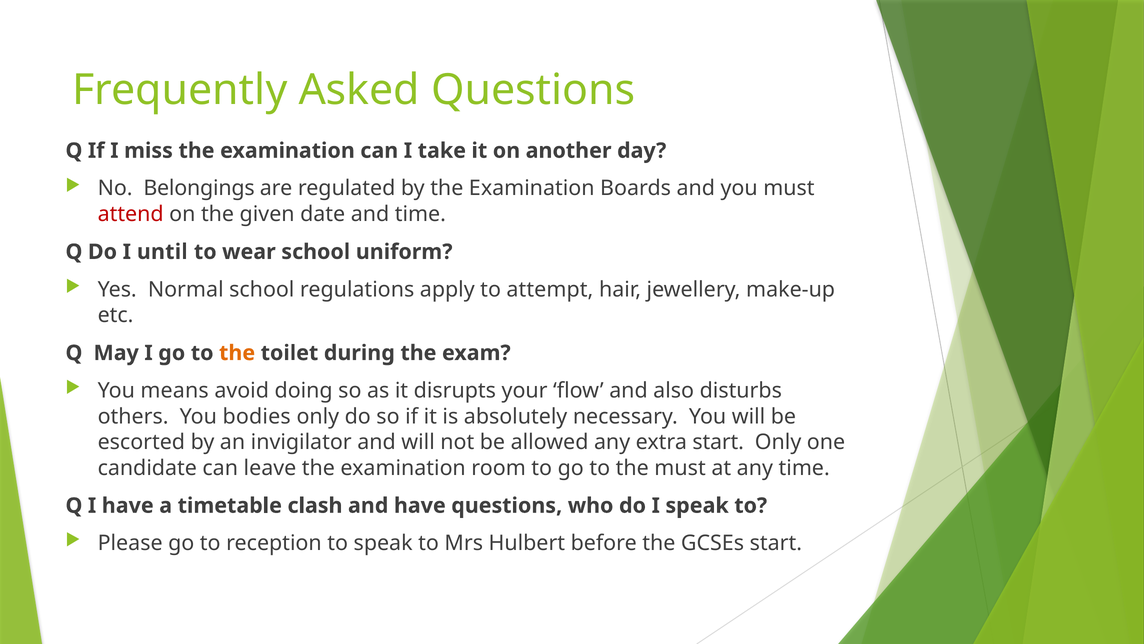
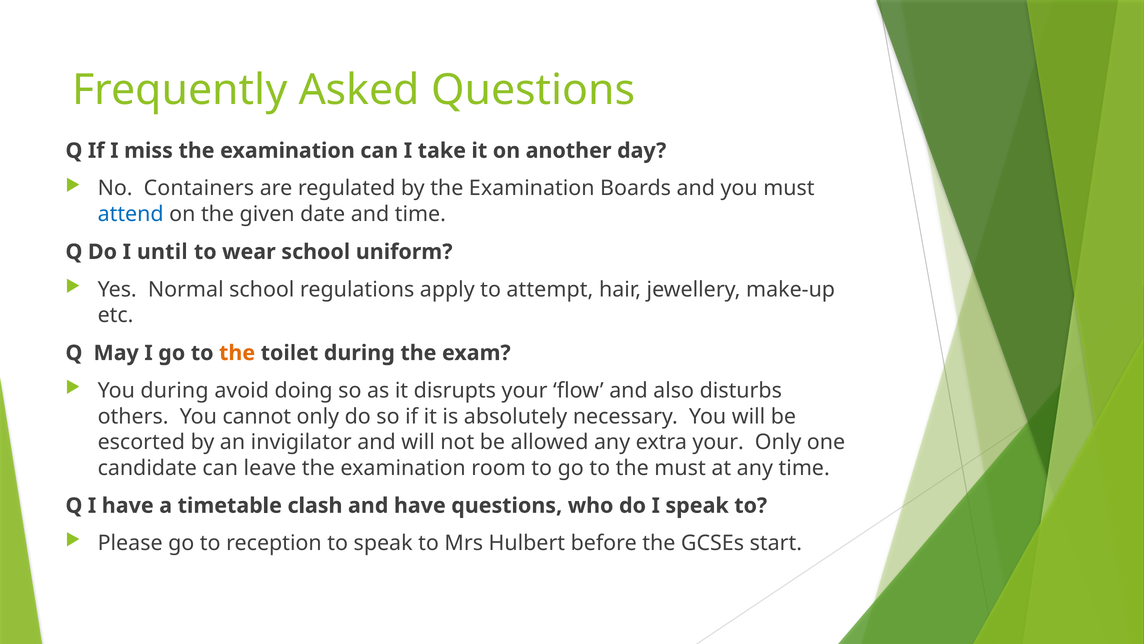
Belongings: Belongings -> Containers
attend colour: red -> blue
You means: means -> during
bodies: bodies -> cannot
extra start: start -> your
